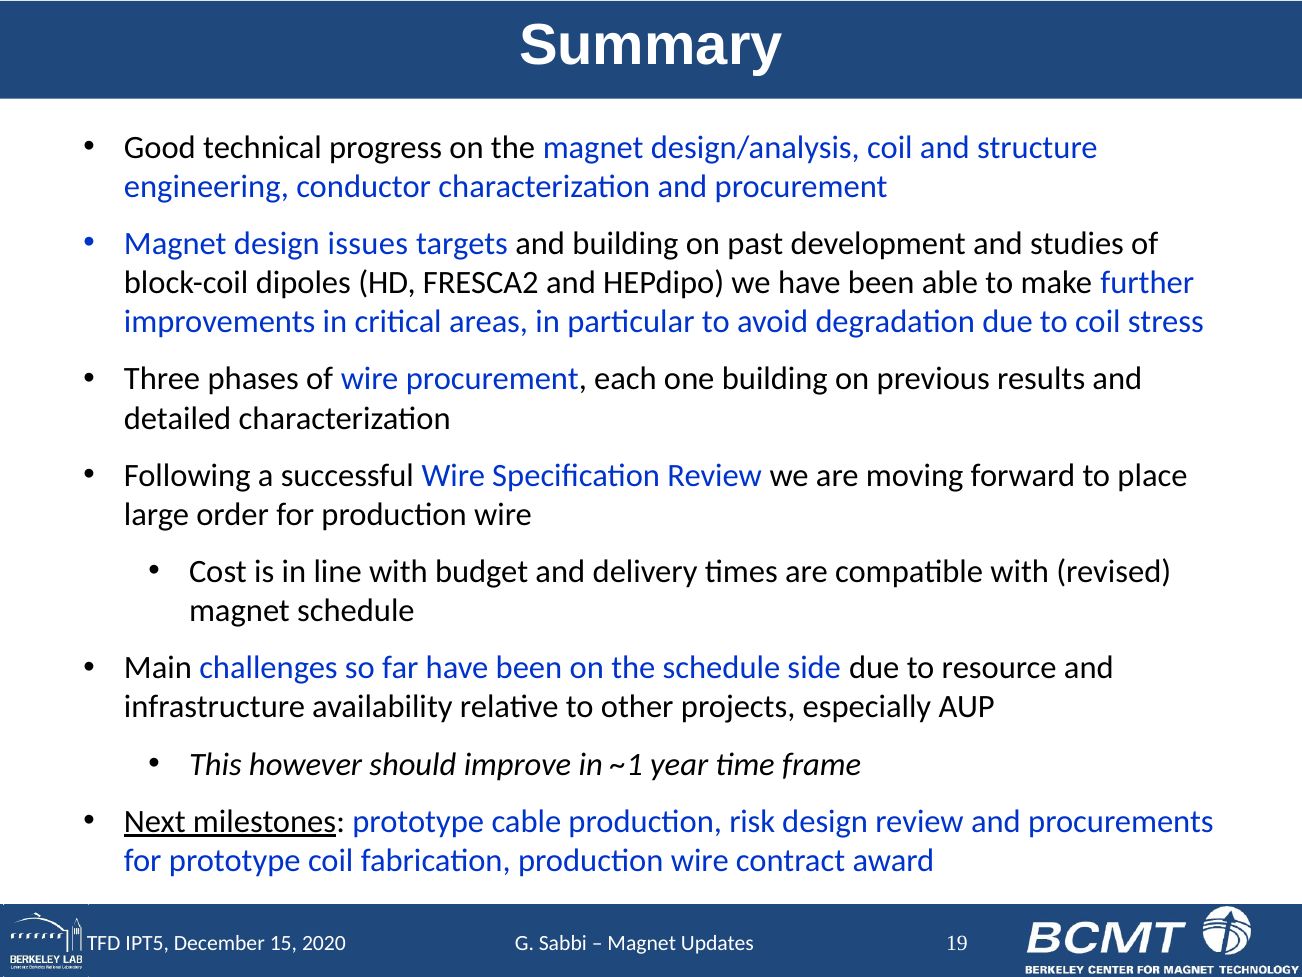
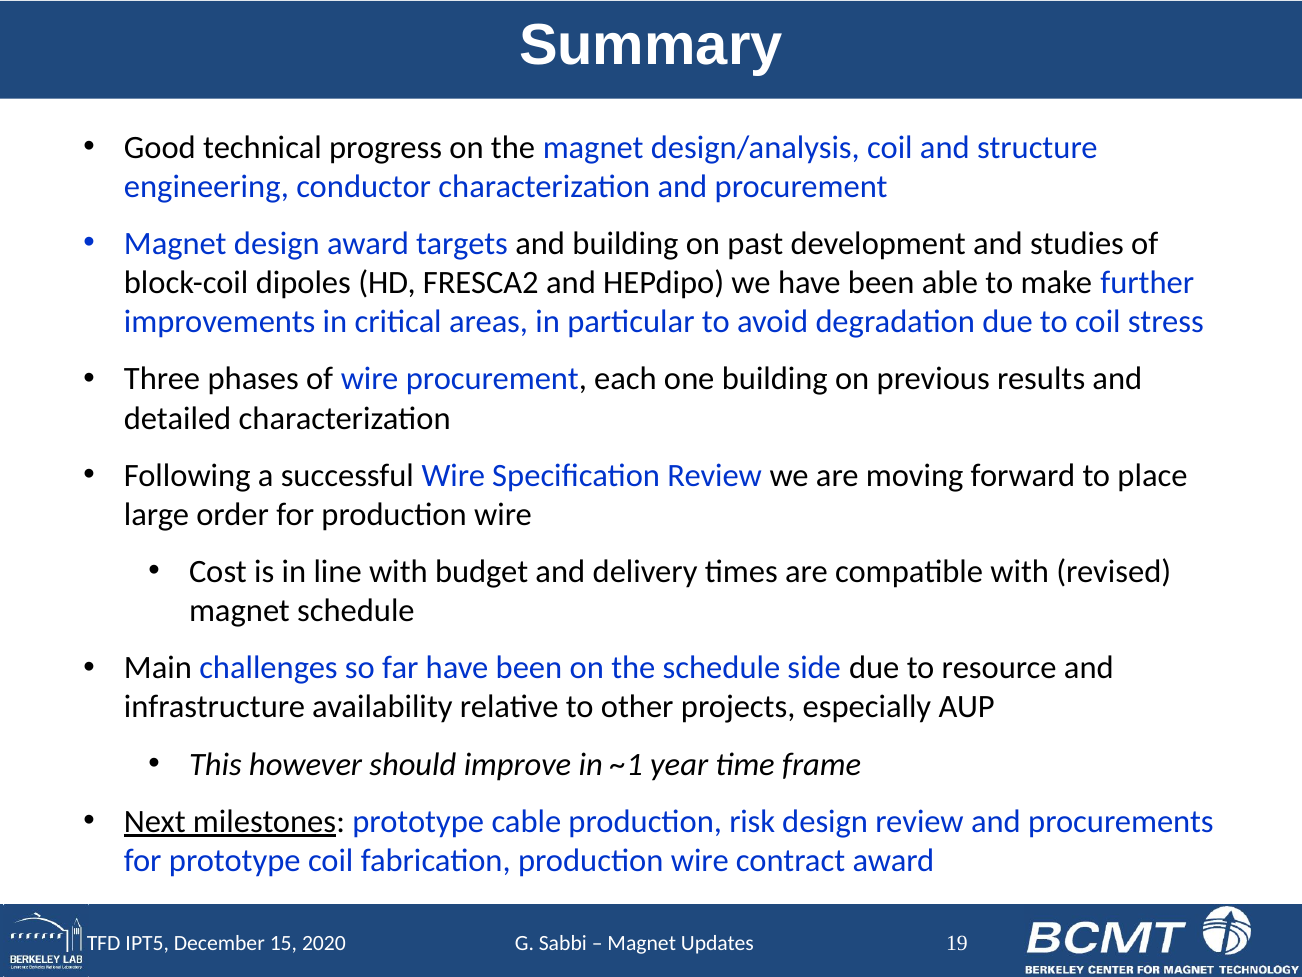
design issues: issues -> award
